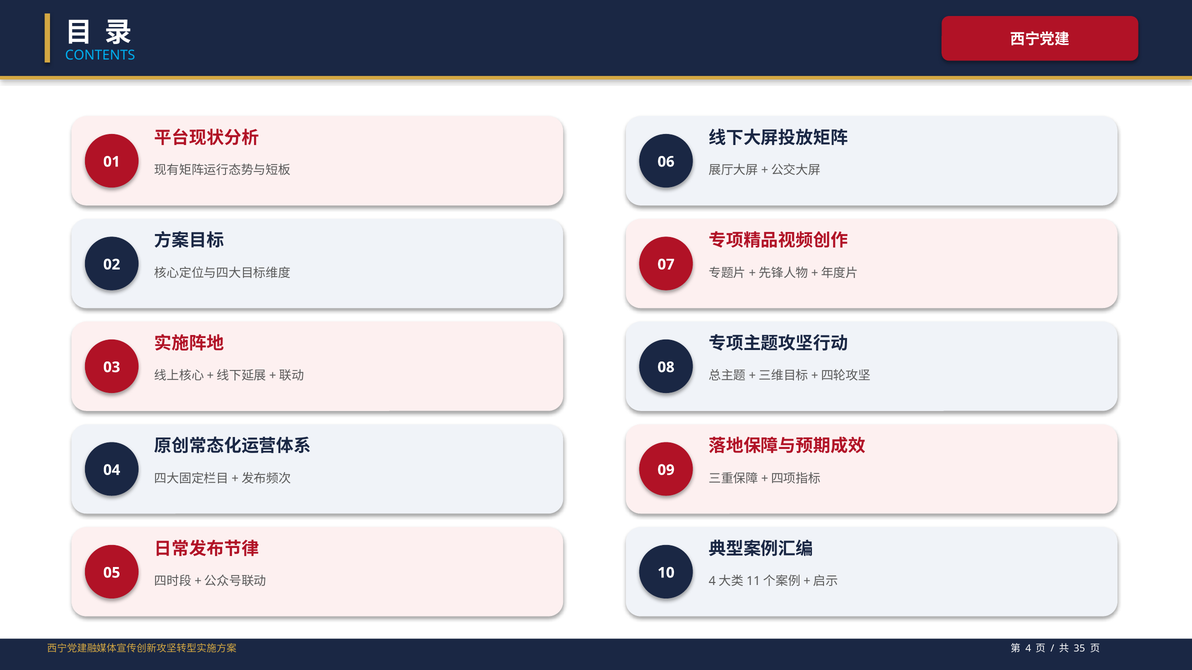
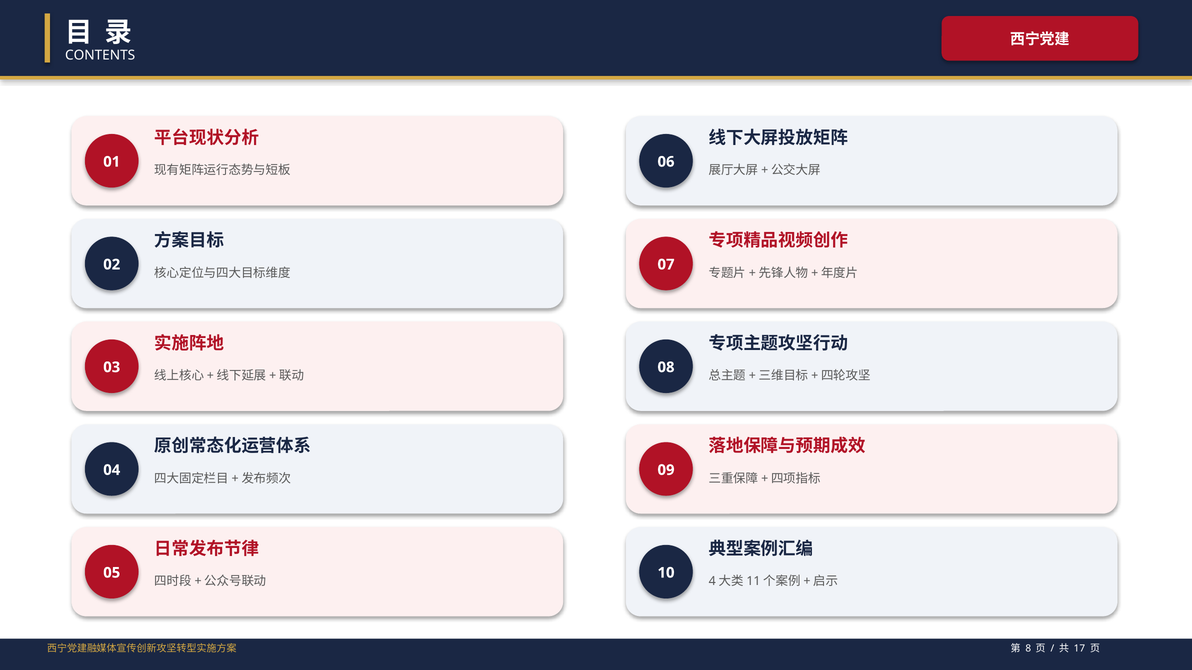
CONTENTS colour: light blue -> white
4: 4 -> 8
35: 35 -> 17
